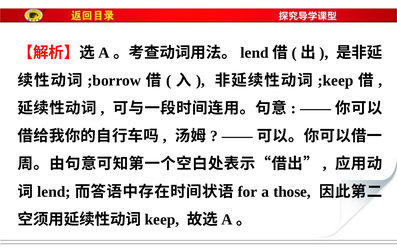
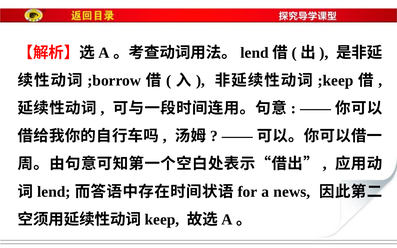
those: those -> news
